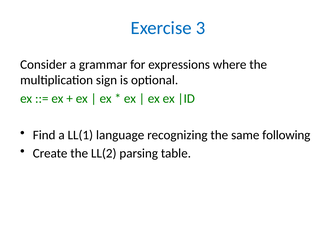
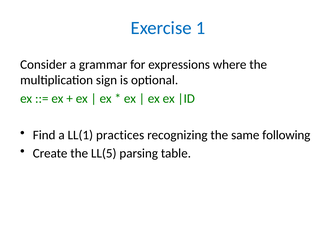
3: 3 -> 1
language: language -> practices
LL(2: LL(2 -> LL(5
